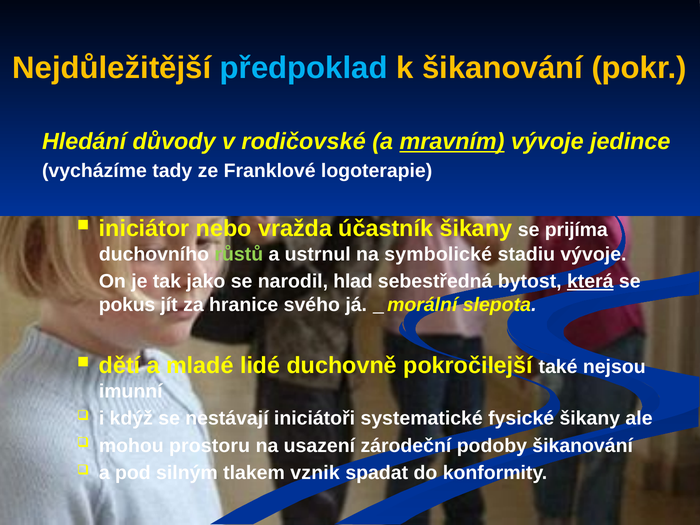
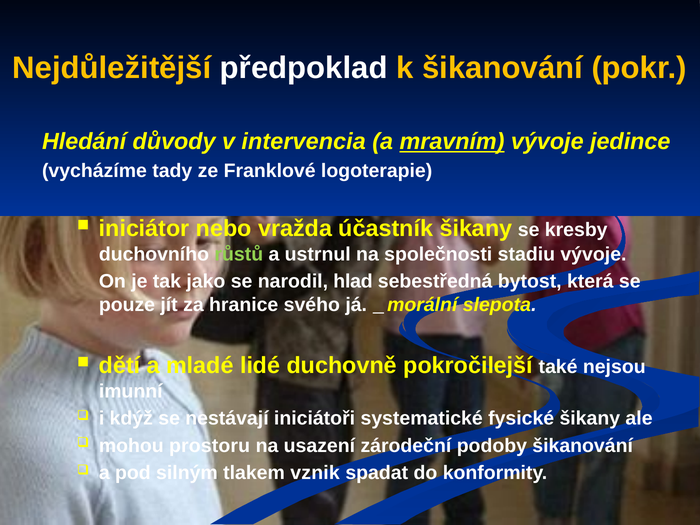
předpoklad colour: light blue -> white
rodičovské: rodičovské -> intervencia
prijíma: prijíma -> kresby
symbolické: symbolické -> společnosti
která underline: present -> none
pokus: pokus -> pouze
